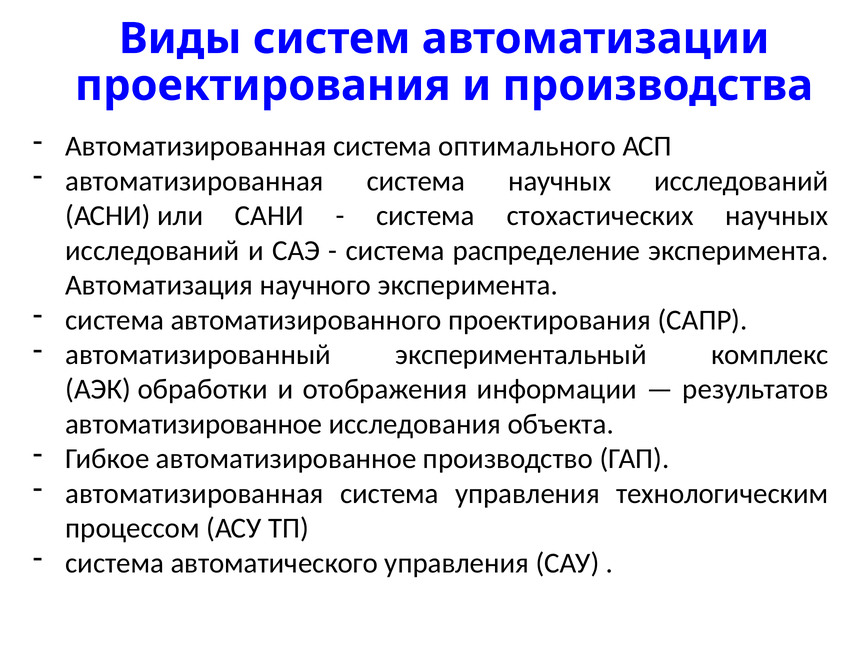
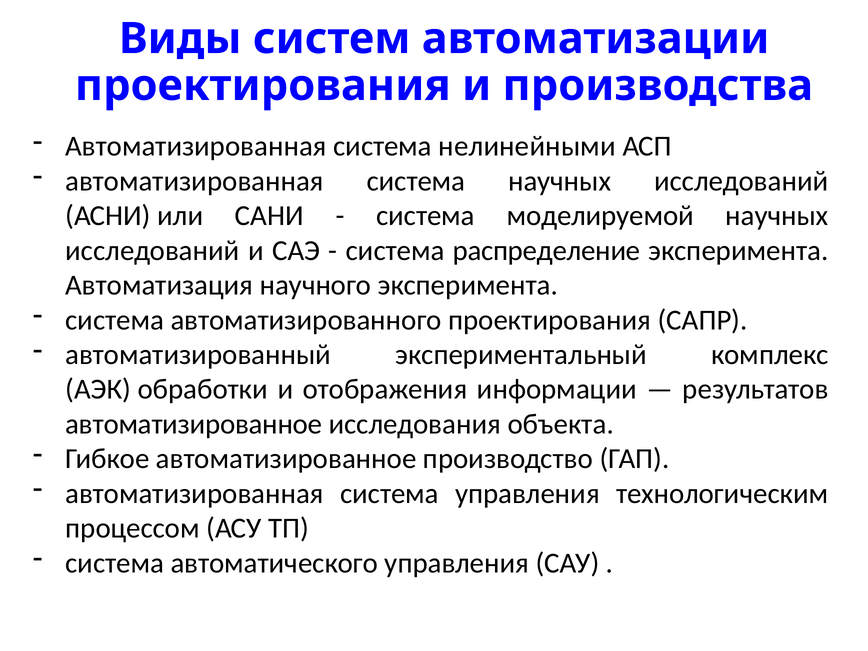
оптимального: оптимального -> нелинейными
стохастических: стохастических -> моделируемой
